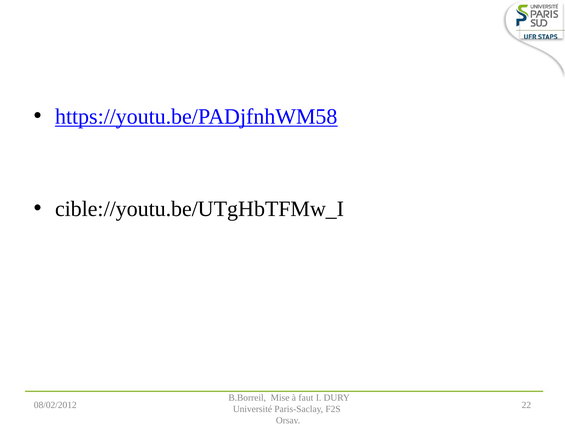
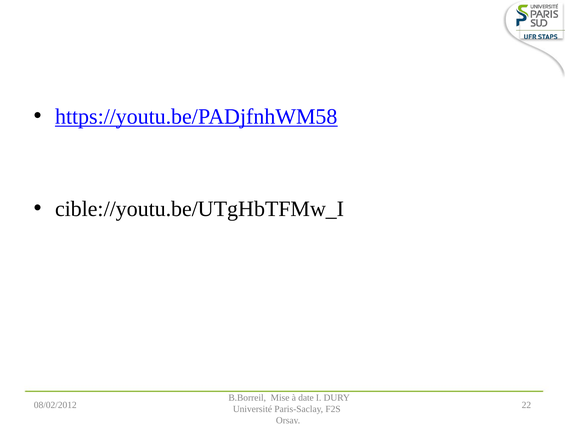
faut: faut -> date
